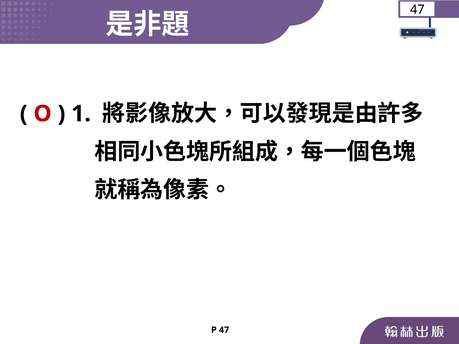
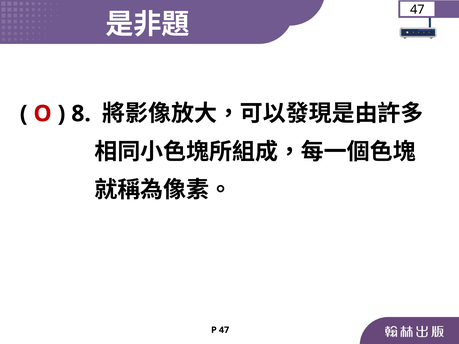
1: 1 -> 8
